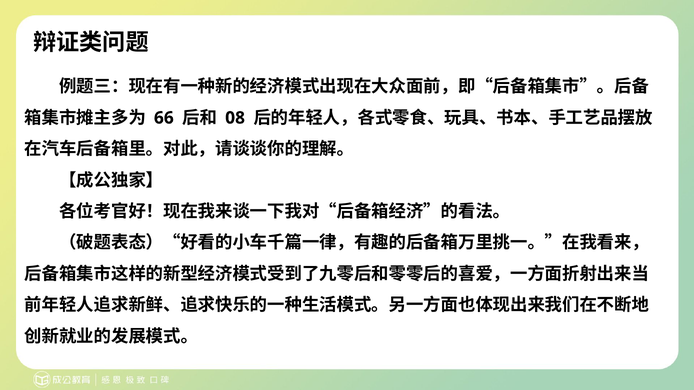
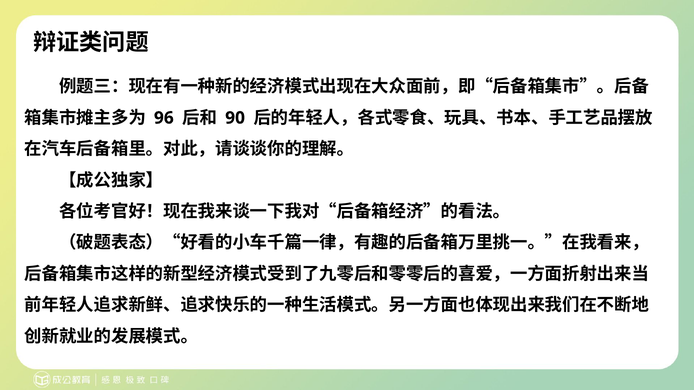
66: 66 -> 96
08: 08 -> 90
